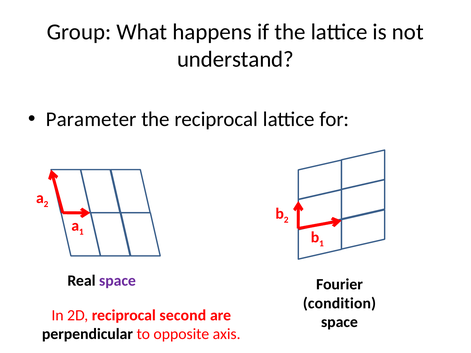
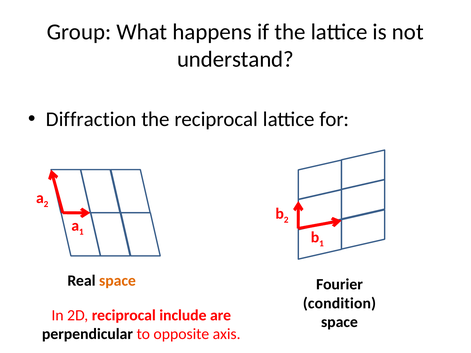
Parameter: Parameter -> Diffraction
space at (117, 281) colour: purple -> orange
second: second -> include
